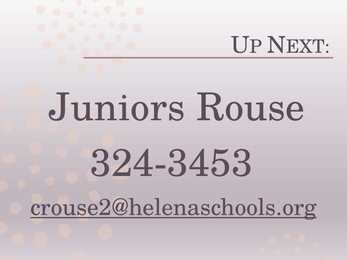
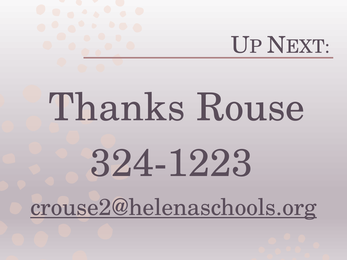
Juniors: Juniors -> Thanks
324-3453: 324-3453 -> 324-1223
